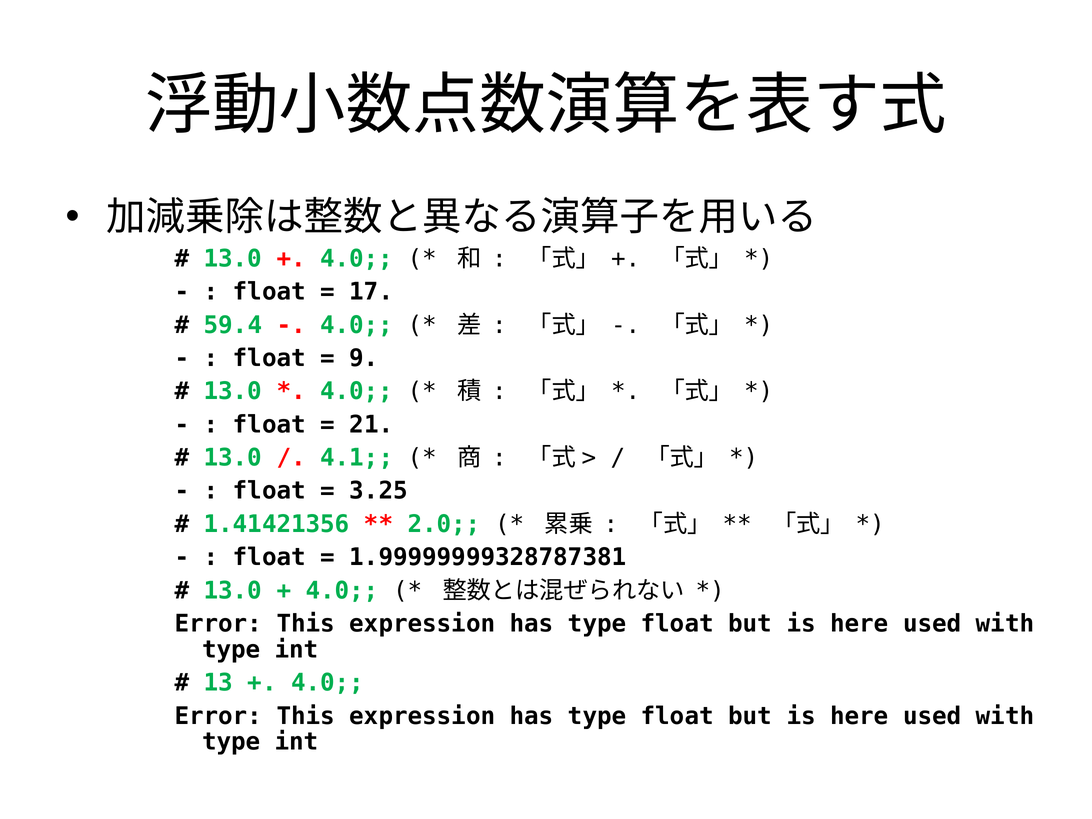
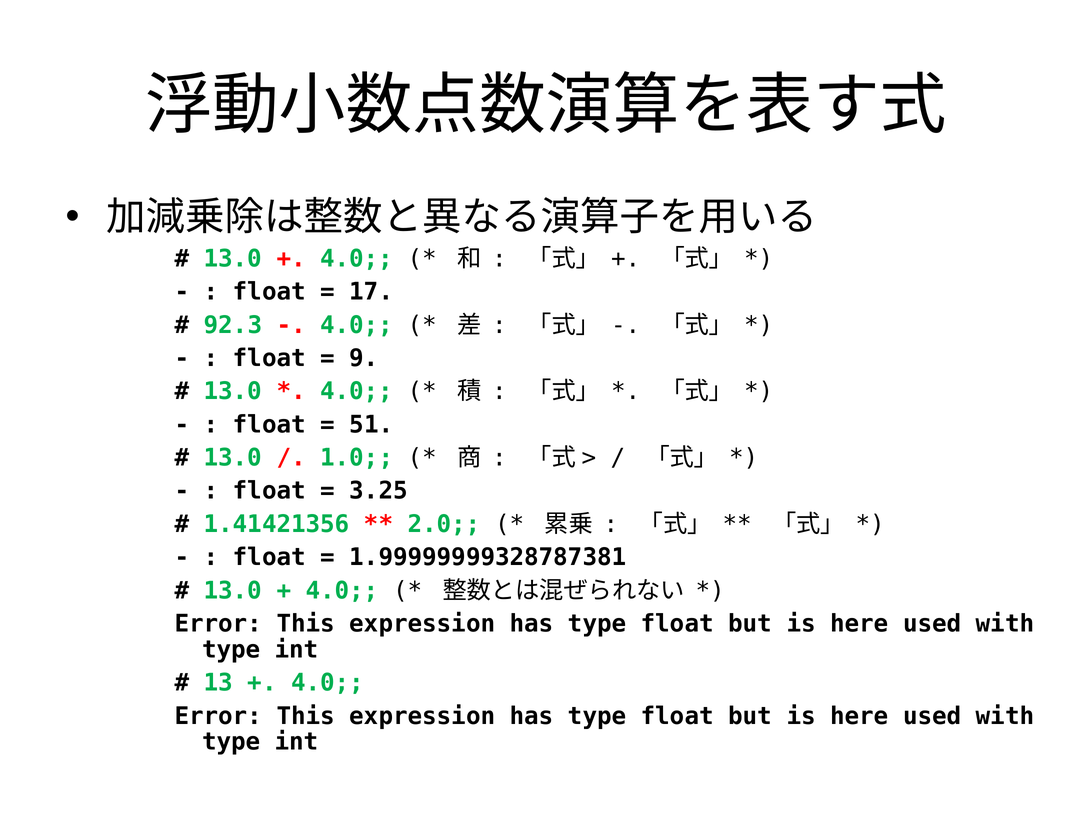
59.4: 59.4 -> 92.3
21: 21 -> 51
4.1: 4.1 -> 1.0
